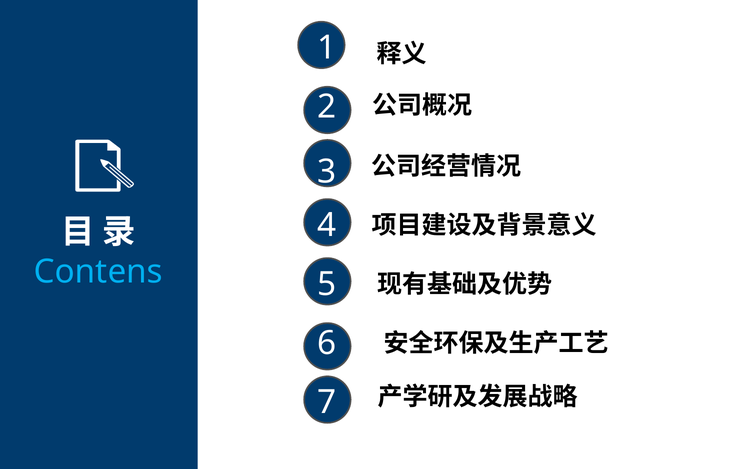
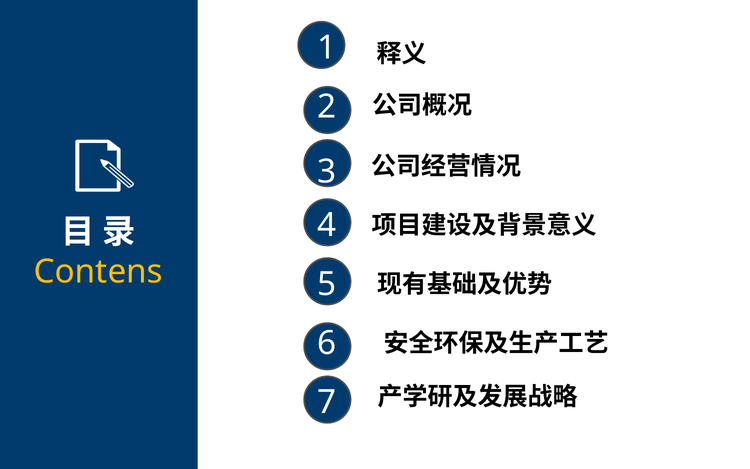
Contens colour: light blue -> yellow
